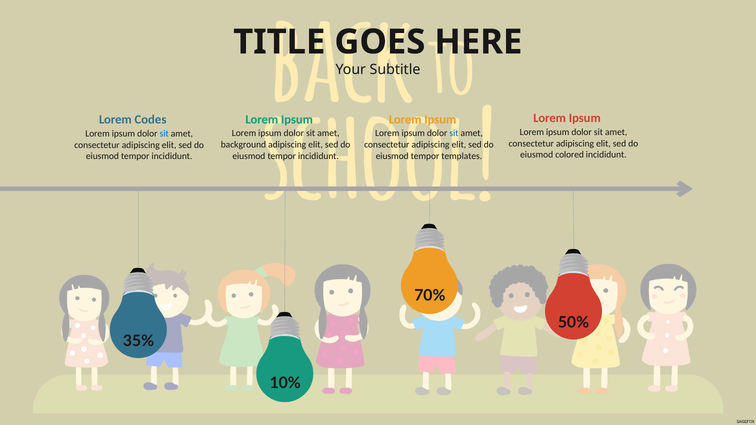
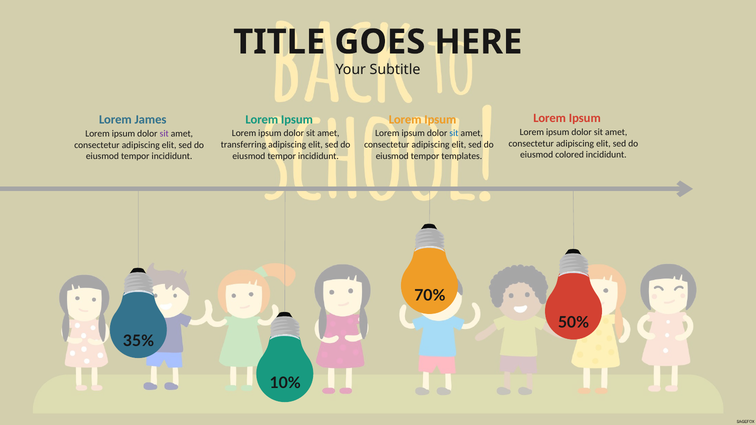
Codes: Codes -> James
sit at (164, 134) colour: blue -> purple
background: background -> transferring
